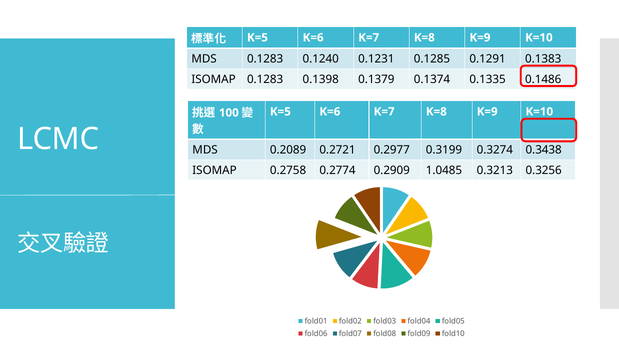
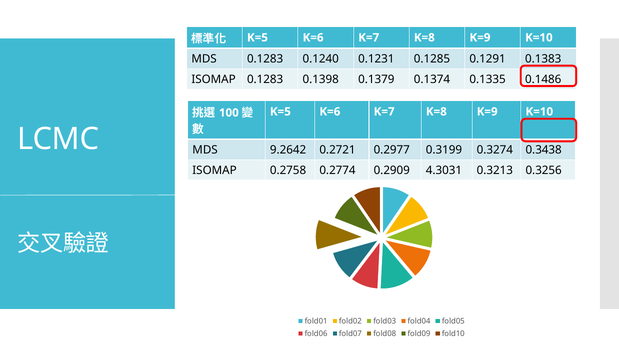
0.2089: 0.2089 -> 9.2642
1.0485: 1.0485 -> 4.3031
